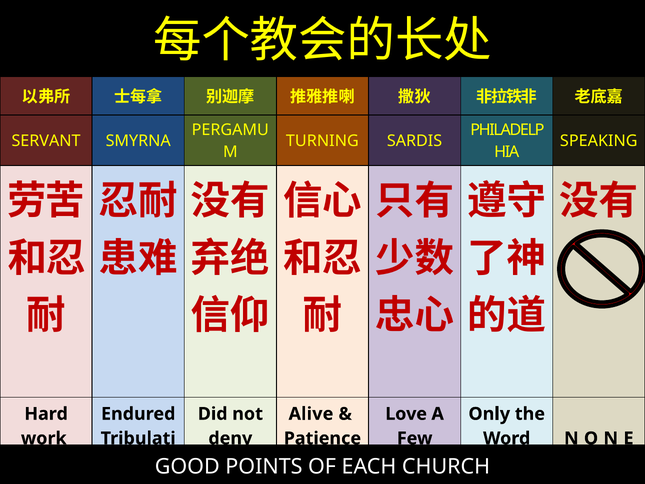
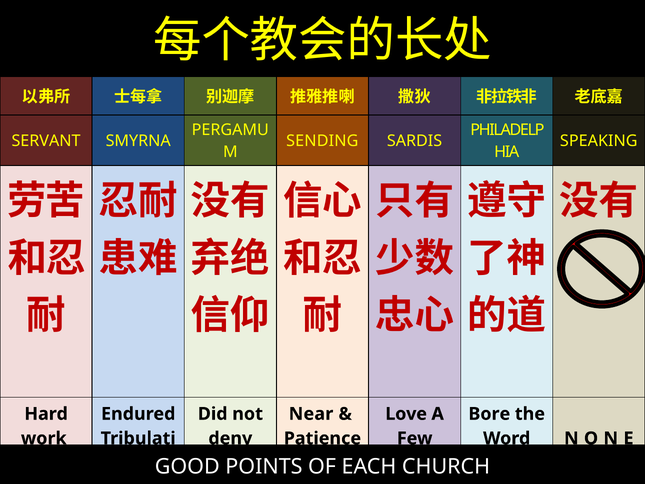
TURNING: TURNING -> SENDING
Alive: Alive -> Near
Only: Only -> Bore
